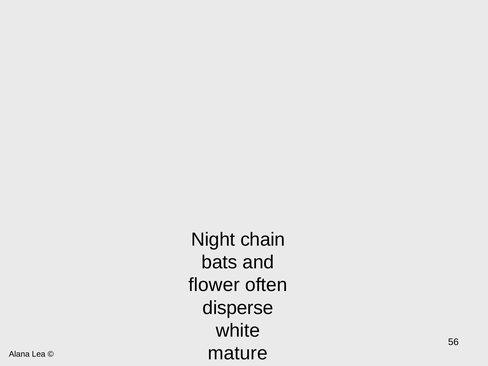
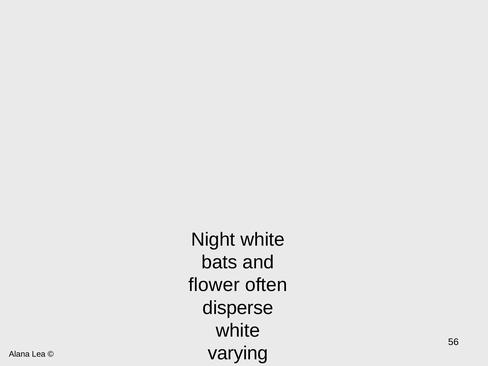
Night chain: chain -> white
mature: mature -> varying
